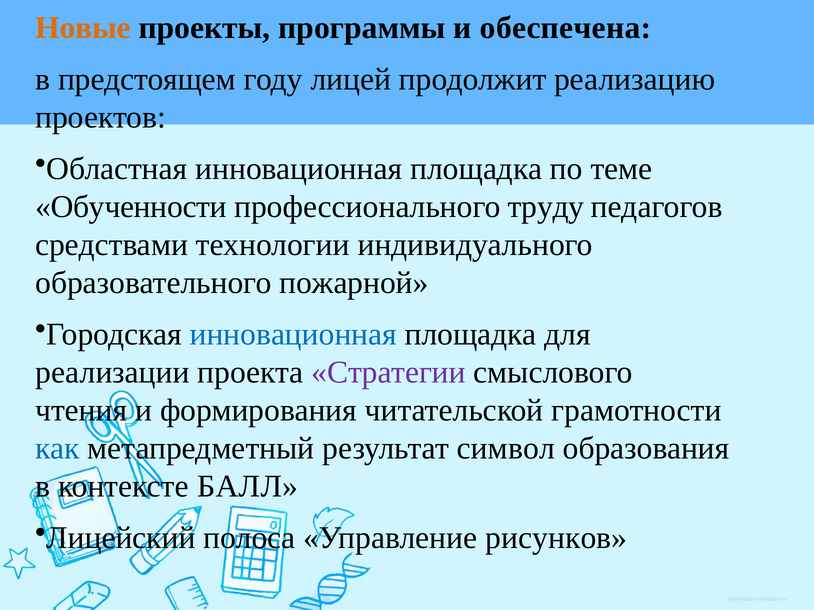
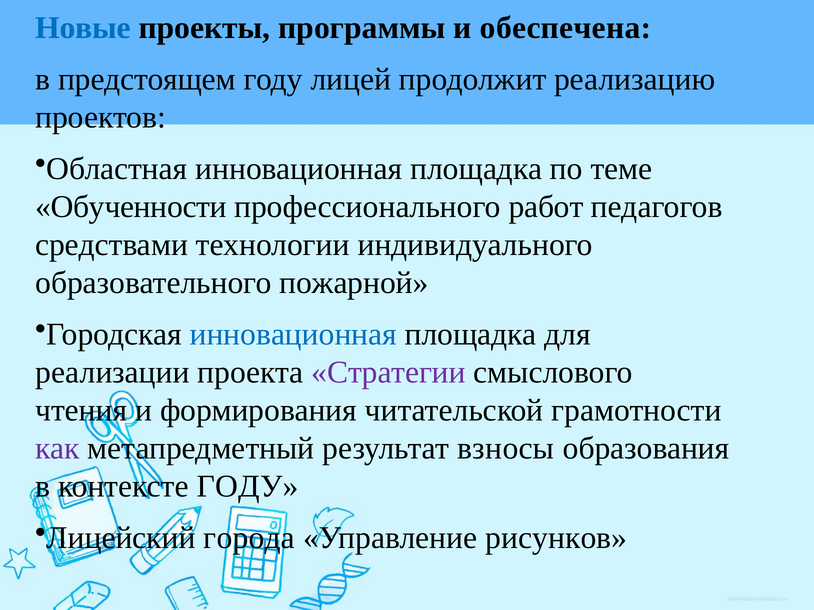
Новые colour: orange -> blue
труду: труду -> работ
как colour: blue -> purple
символ: символ -> взносы
контексте БАЛЛ: БАЛЛ -> ГОДУ
полоса: полоса -> города
